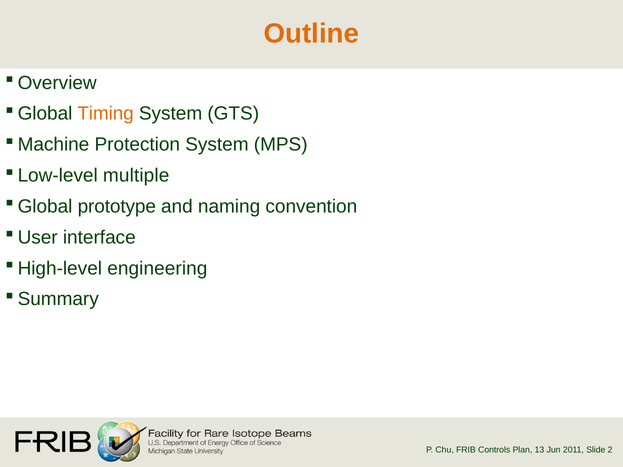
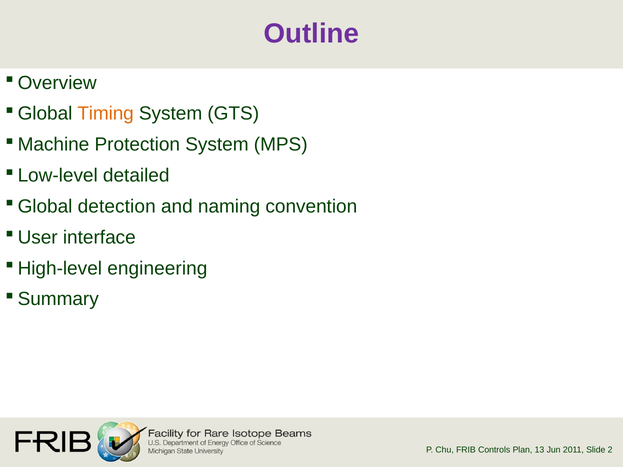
Outline colour: orange -> purple
multiple: multiple -> detailed
prototype: prototype -> detection
